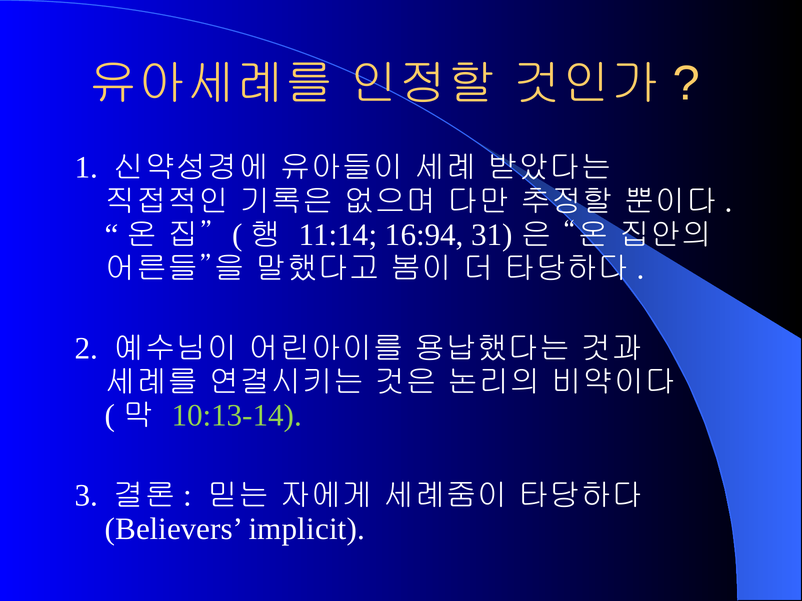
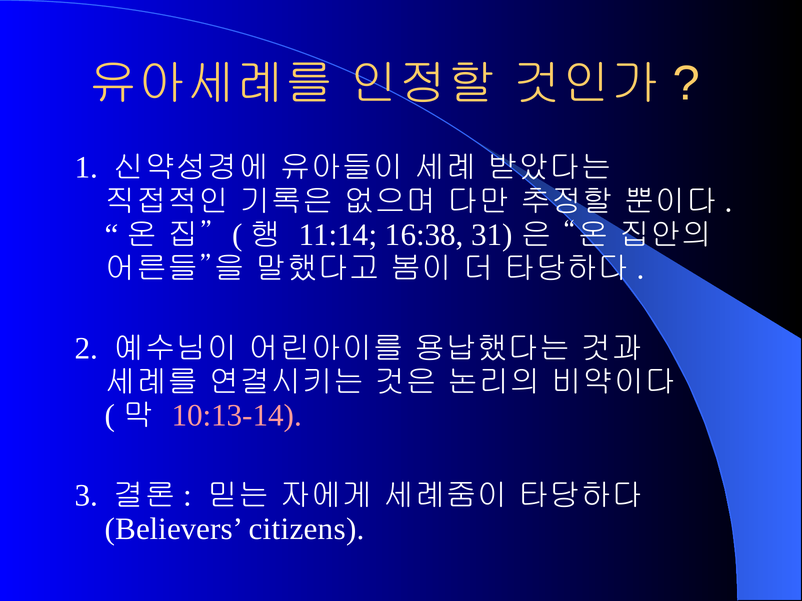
16:94: 16:94 -> 16:38
10:13-14 colour: light green -> pink
implicit: implicit -> citizens
